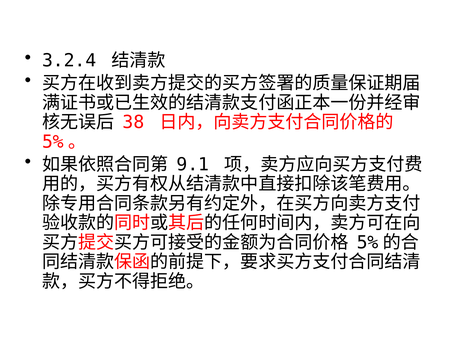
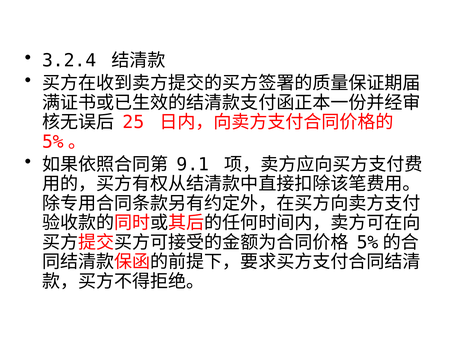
38: 38 -> 25
